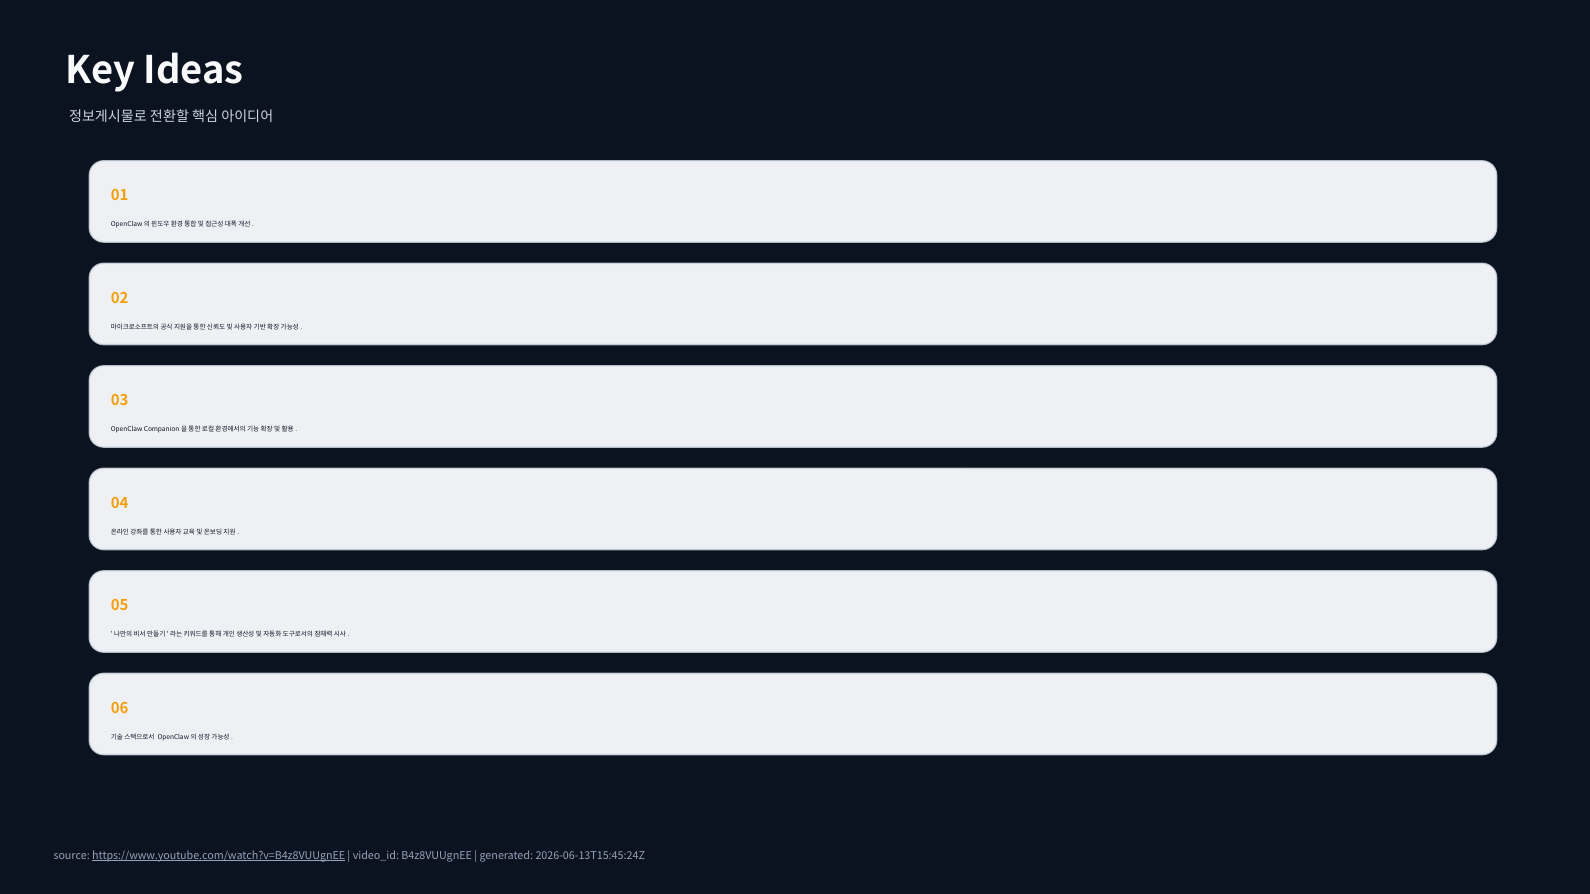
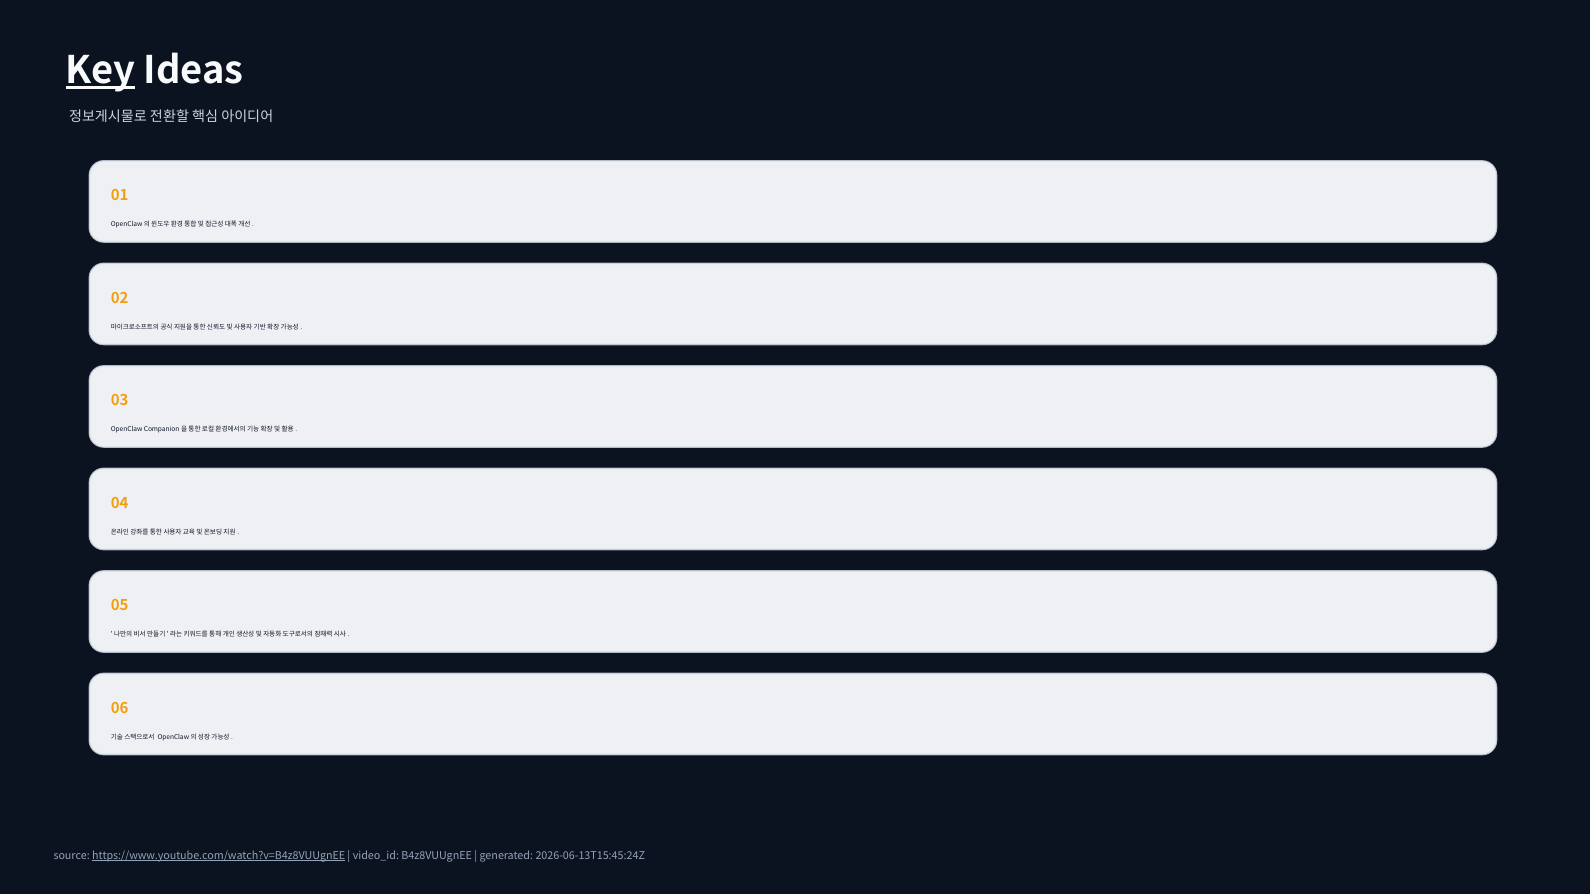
Key underline: none -> present
